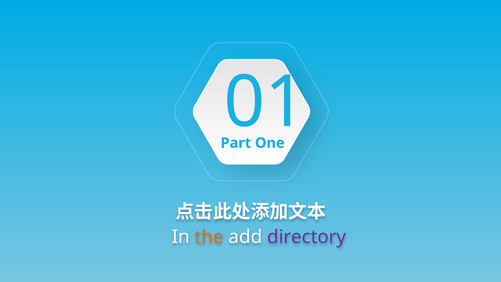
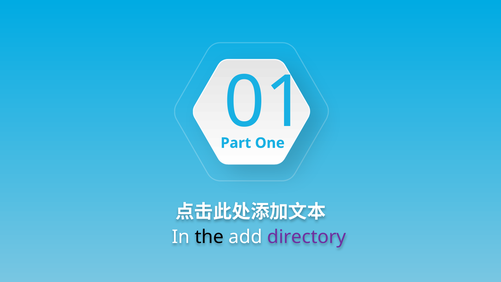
the colour: orange -> black
